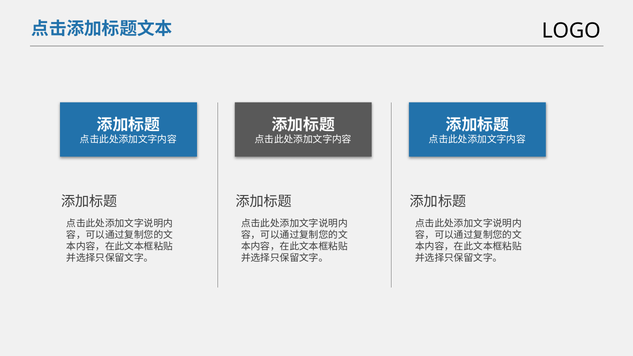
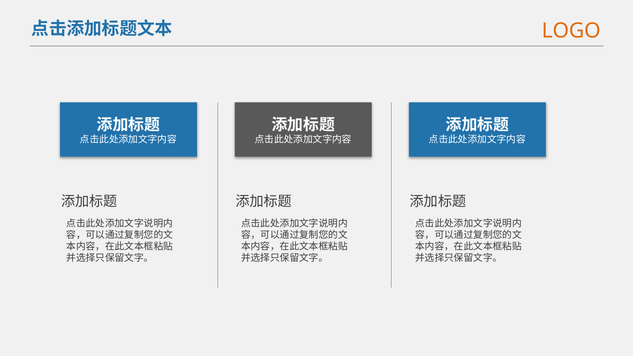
LOGO colour: black -> orange
